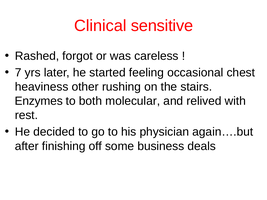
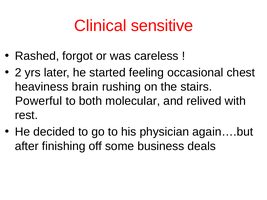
7: 7 -> 2
other: other -> brain
Enzymes: Enzymes -> Powerful
